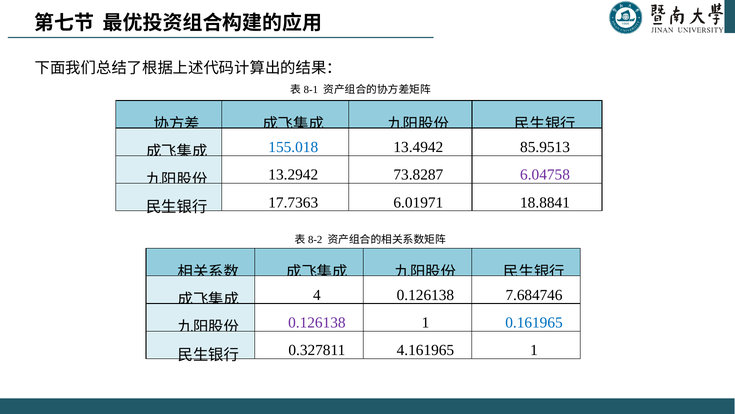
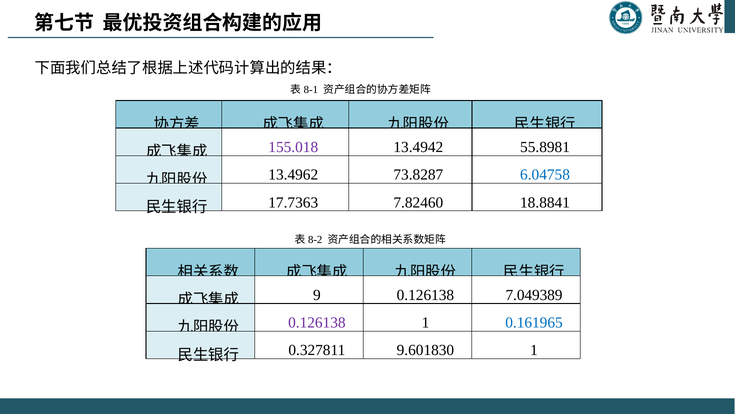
155.018 colour: blue -> purple
85.9513: 85.9513 -> 55.8981
13.2942: 13.2942 -> 13.4962
6.04758 colour: purple -> blue
6.01971: 6.01971 -> 7.82460
4: 4 -> 9
7.684746: 7.684746 -> 7.049389
4.161965: 4.161965 -> 9.601830
